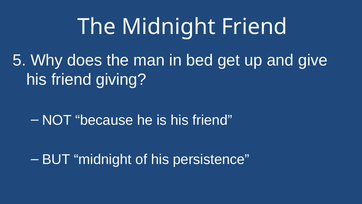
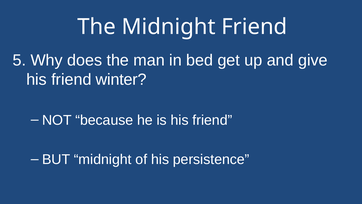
giving: giving -> winter
